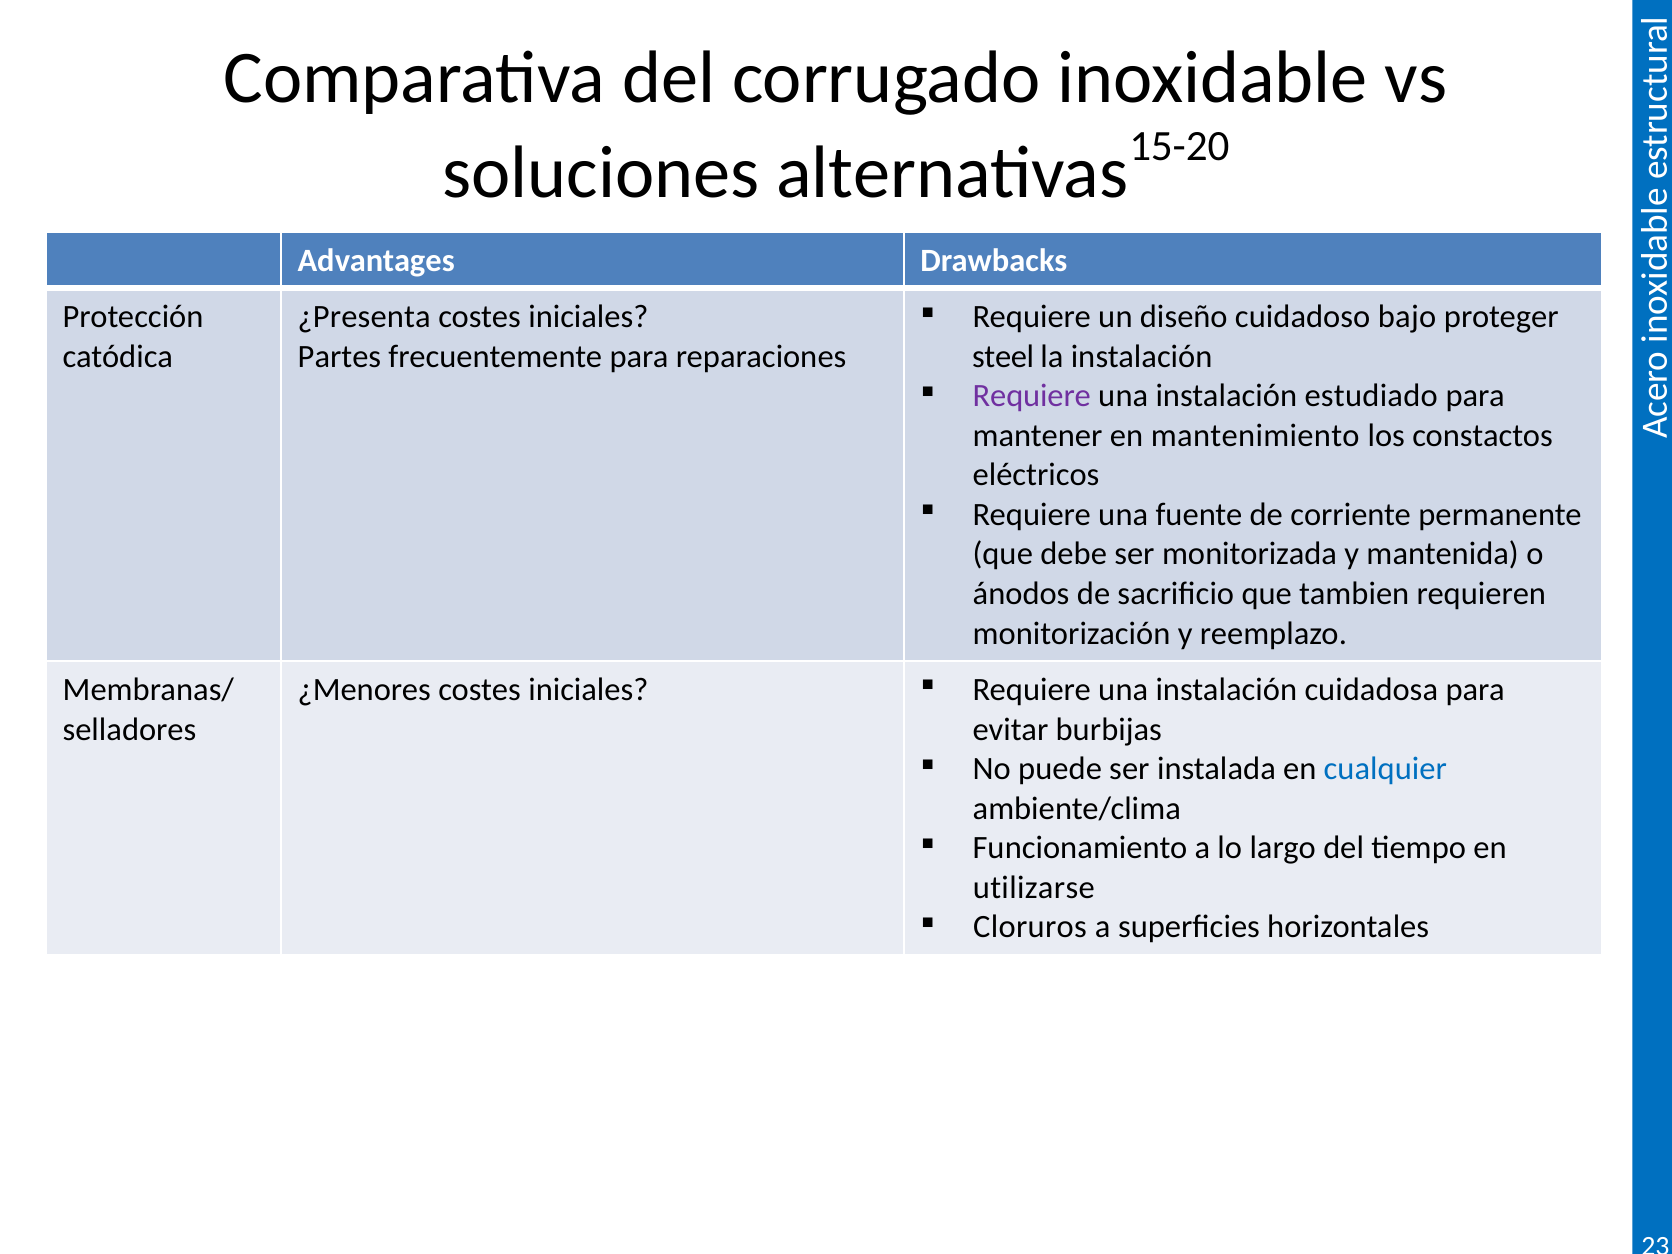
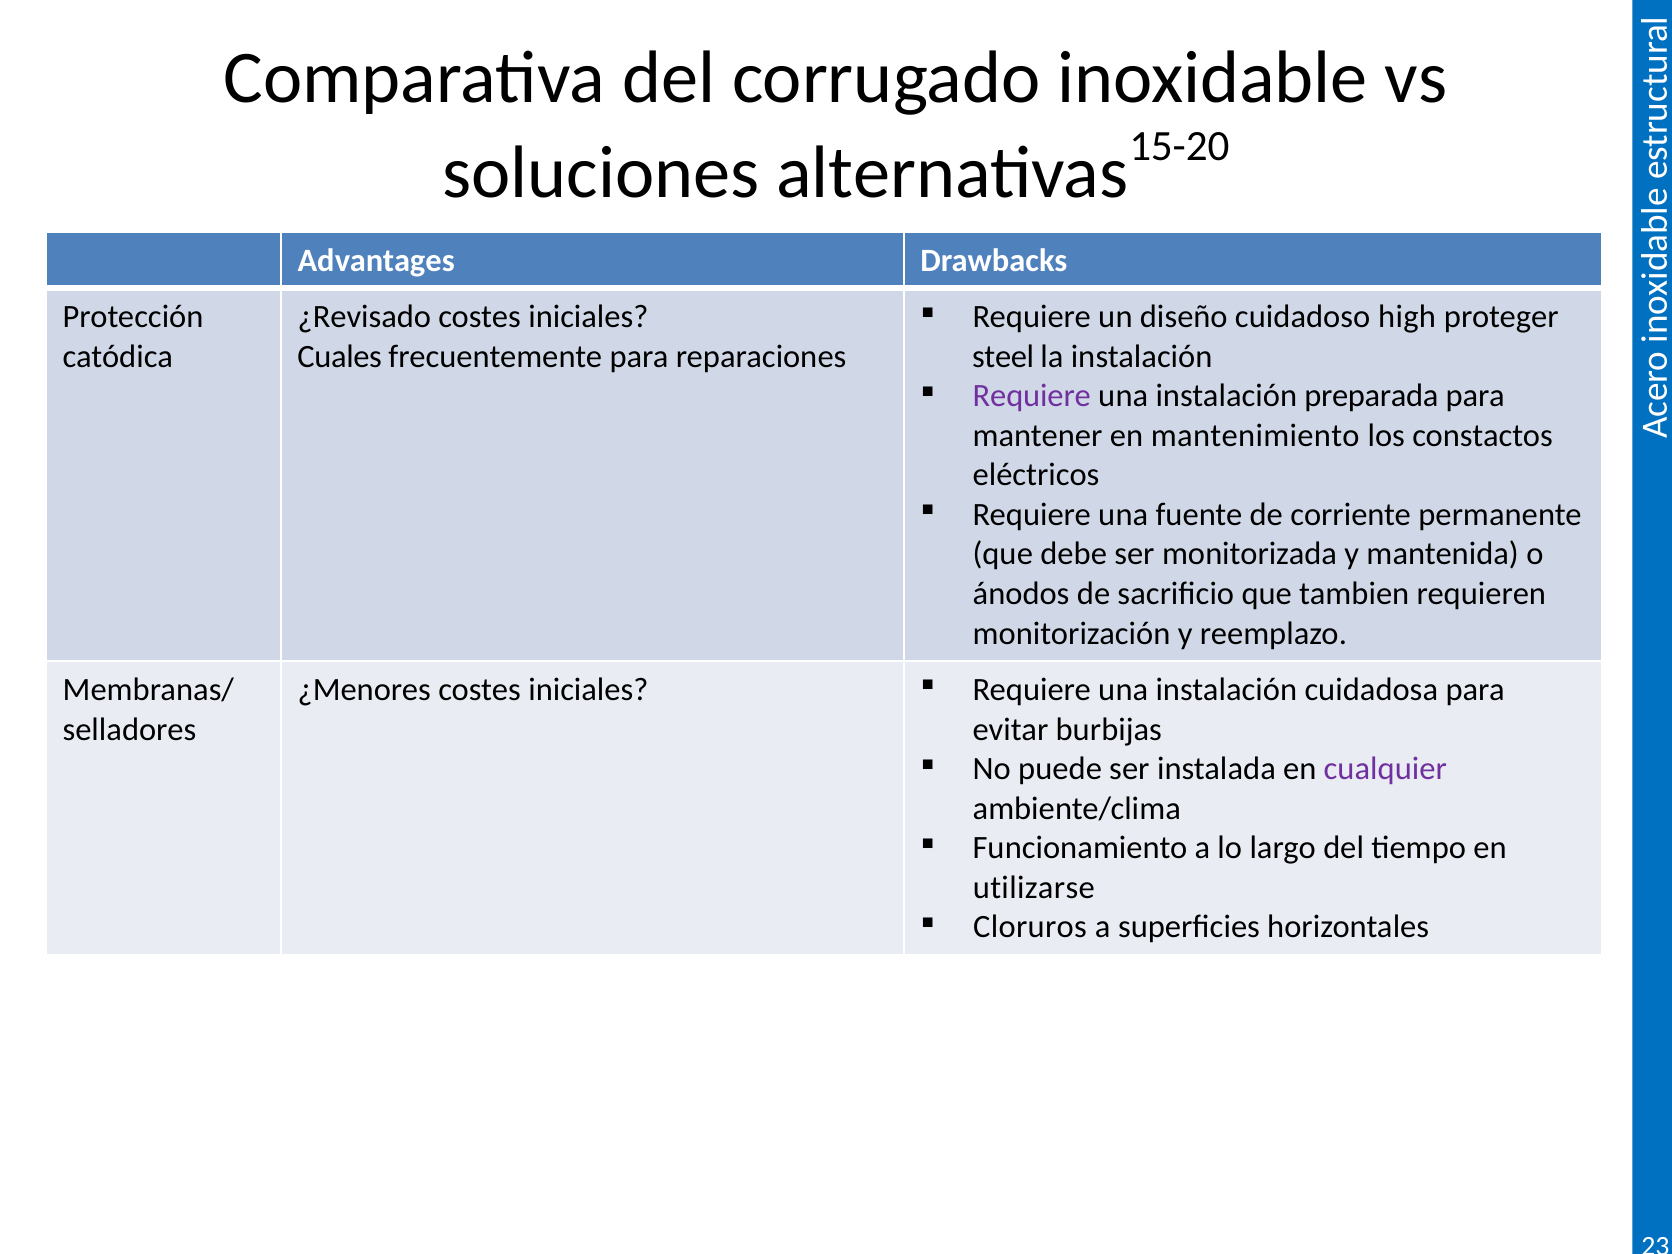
bajo: bajo -> high
¿Presenta: ¿Presenta -> ¿Revisado
Partes: Partes -> Cuales
estudiado: estudiado -> preparada
cualquier colour: blue -> purple
